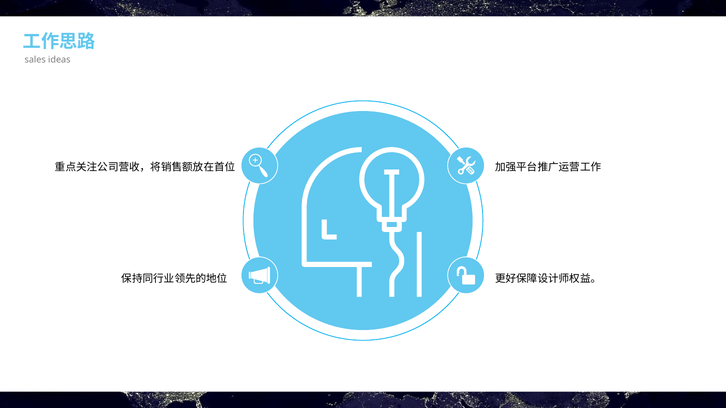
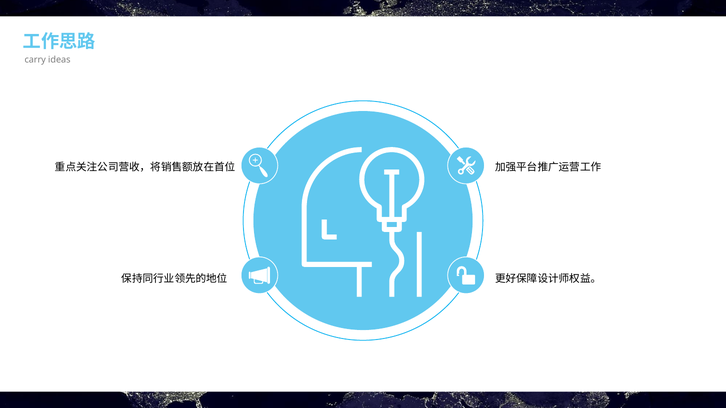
sales: sales -> carry
